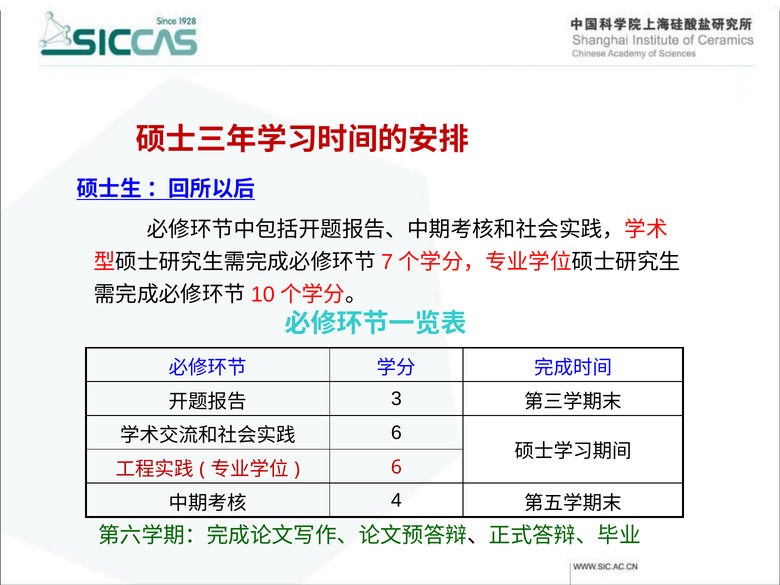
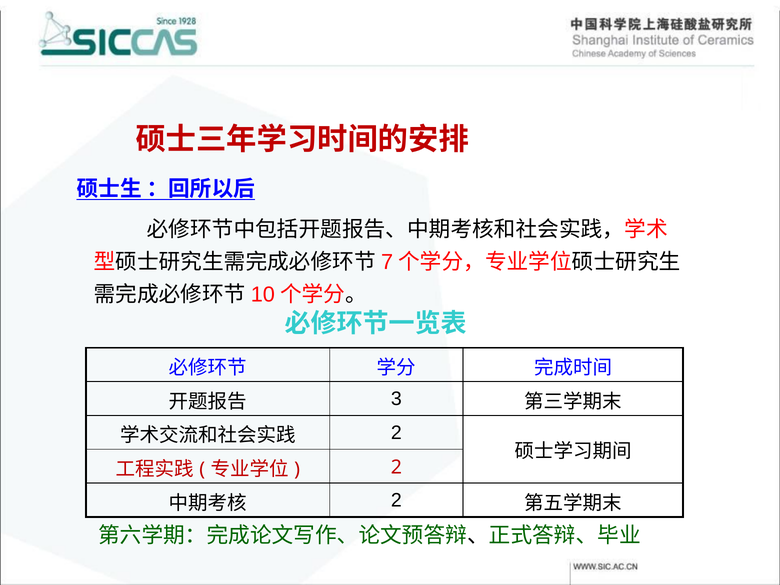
6 at (396, 433): 6 -> 2
6 at (396, 467): 6 -> 2
4 at (396, 500): 4 -> 2
